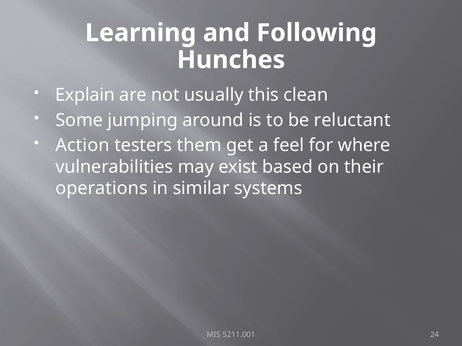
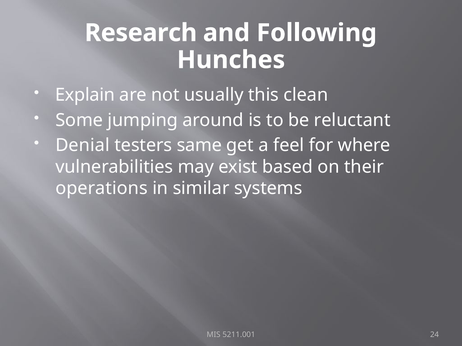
Learning: Learning -> Research
Action: Action -> Denial
them: them -> same
